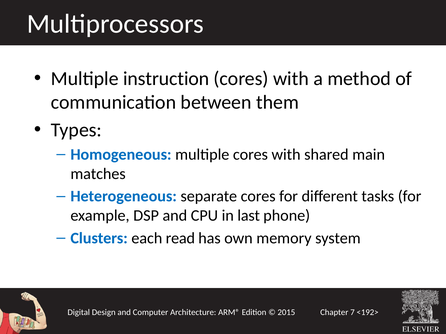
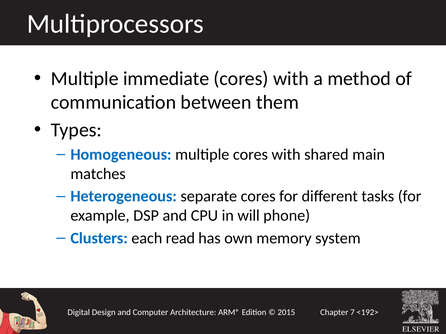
instruction: instruction -> immediate
last: last -> will
